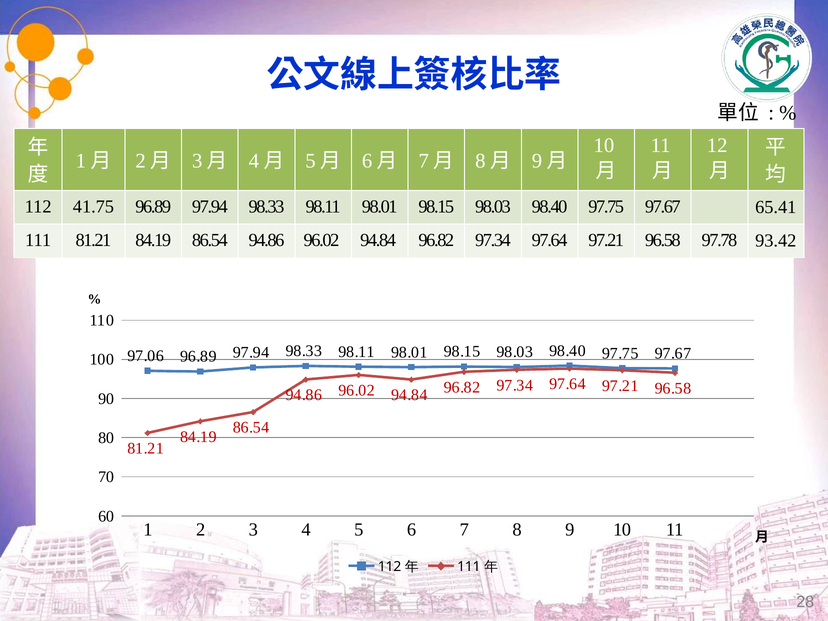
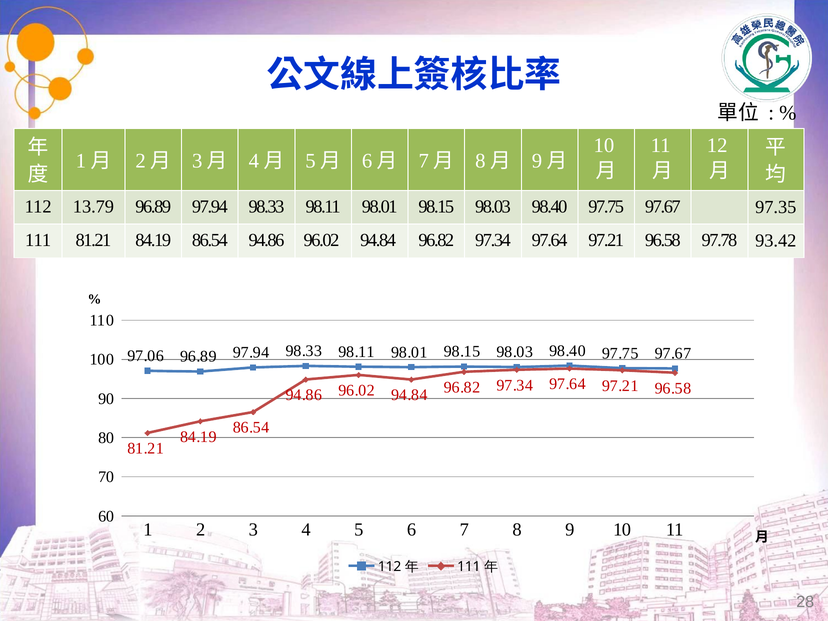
41.75: 41.75 -> 13.79
65.41: 65.41 -> 97.35
